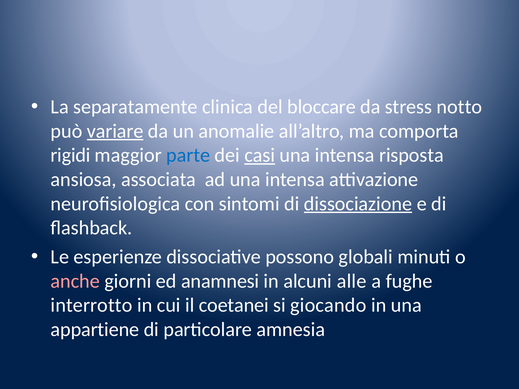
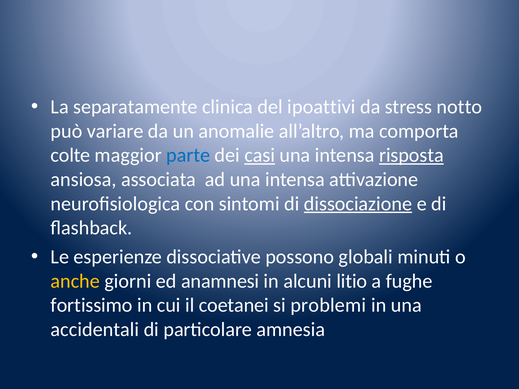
bloccare: bloccare -> ipoattivi
variare underline: present -> none
rigidi: rigidi -> colte
risposta underline: none -> present
anche colour: pink -> yellow
alle: alle -> litio
interrotto: interrotto -> fortissimo
giocando: giocando -> problemi
appartiene: appartiene -> accidentali
